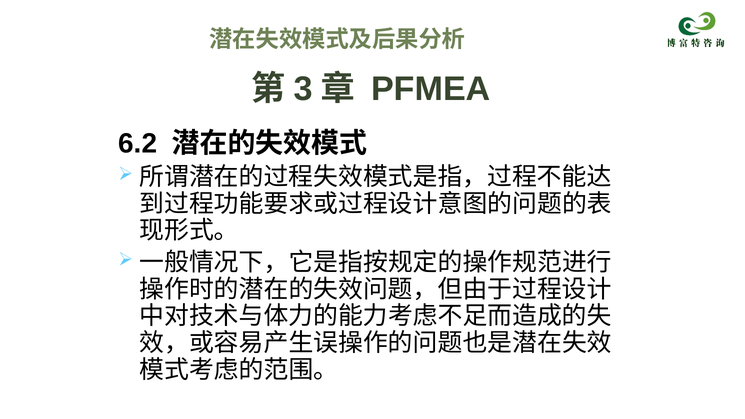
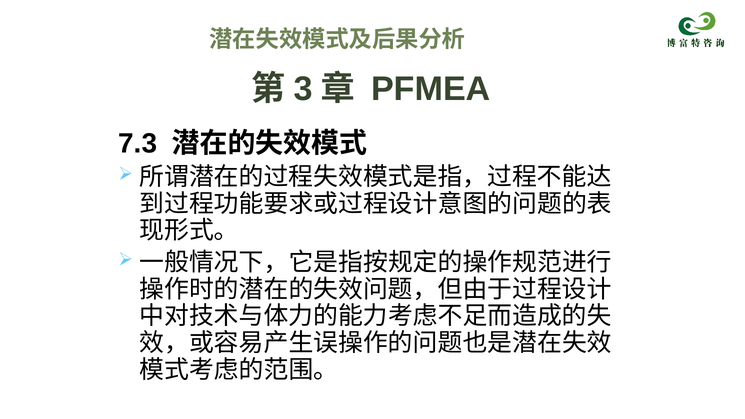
6.2: 6.2 -> 7.3
